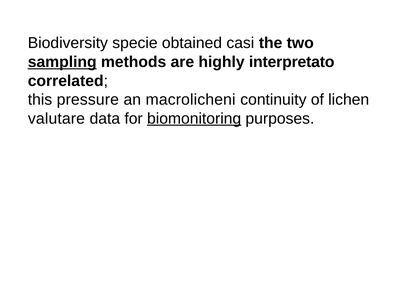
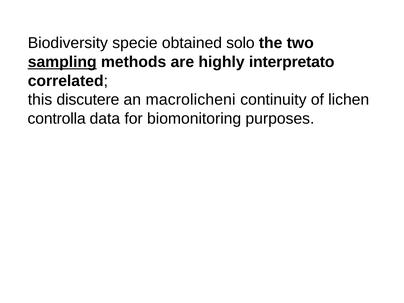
casi: casi -> solo
pressure: pressure -> discutere
valutare: valutare -> controlla
biomonitoring underline: present -> none
